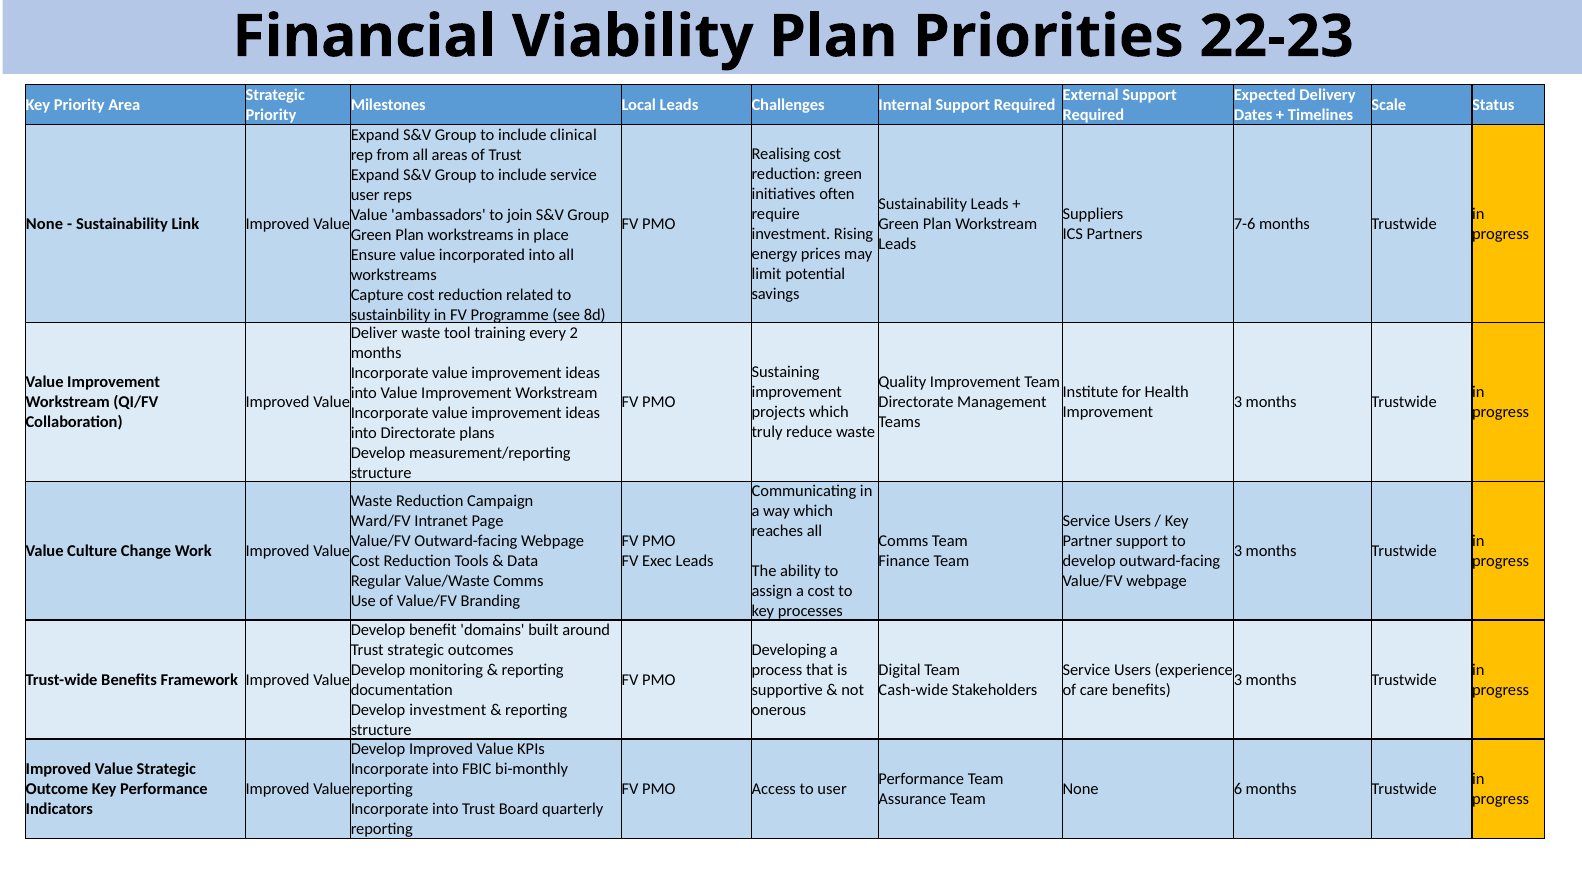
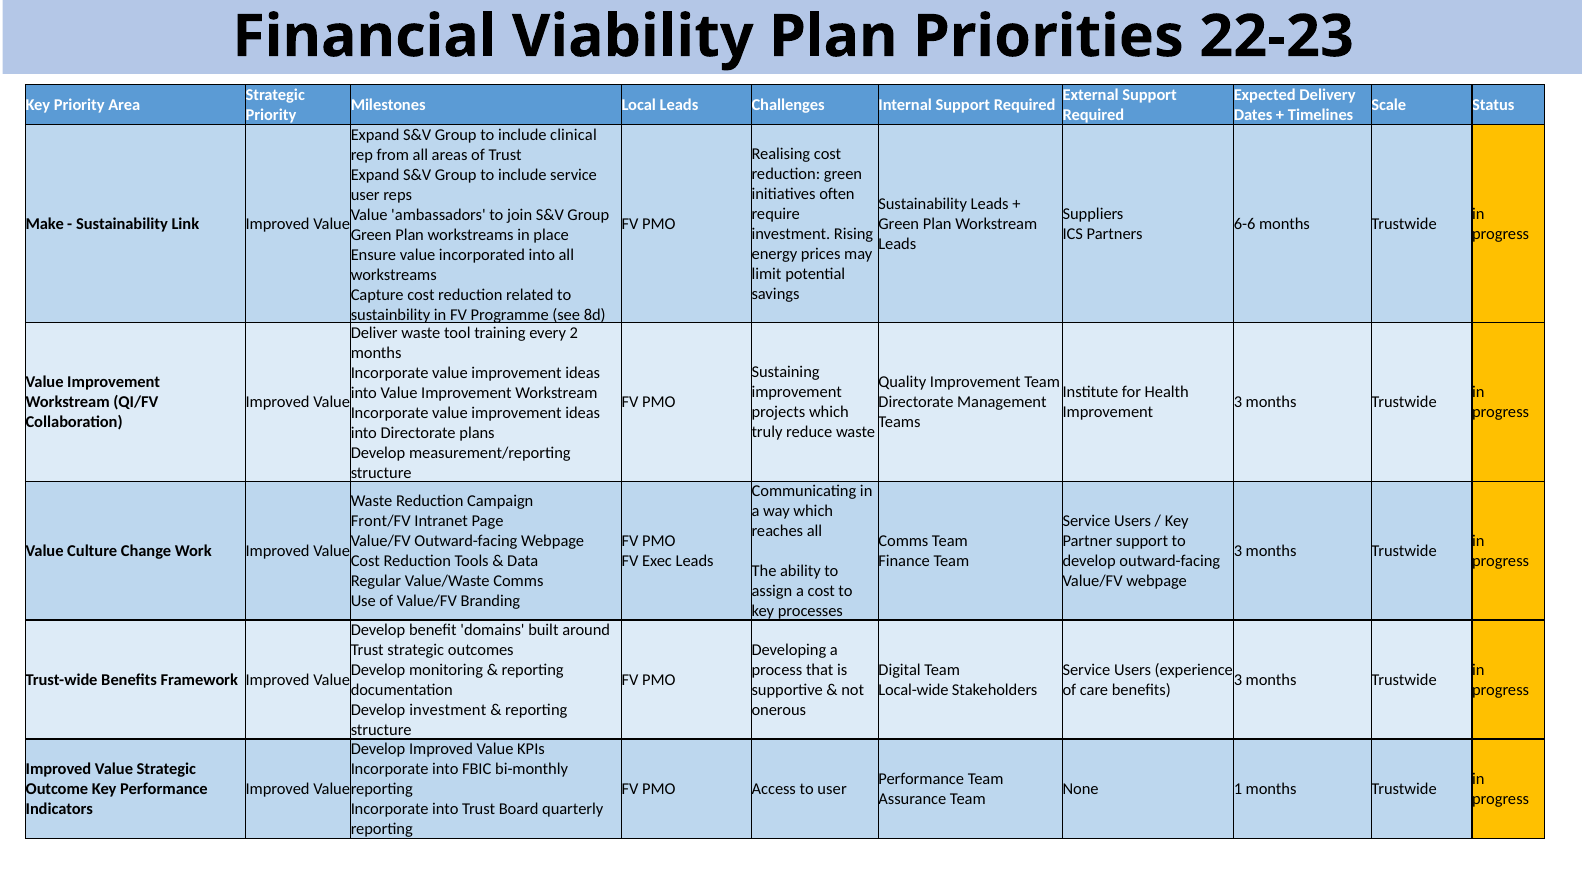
None at (45, 224): None -> Make
7-6: 7-6 -> 6-6
Ward/FV: Ward/FV -> Front/FV
Cash-wide: Cash-wide -> Local-wide
6: 6 -> 1
